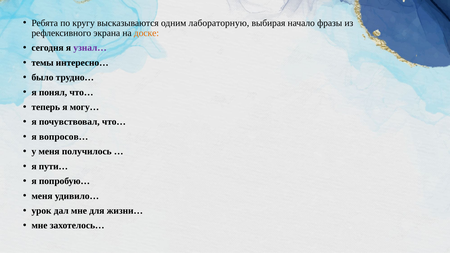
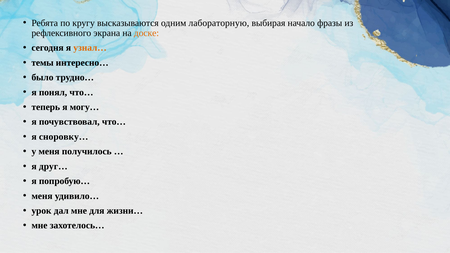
узнал… colour: purple -> orange
вопросов…: вопросов… -> сноровку…
пути…: пути… -> друг…
